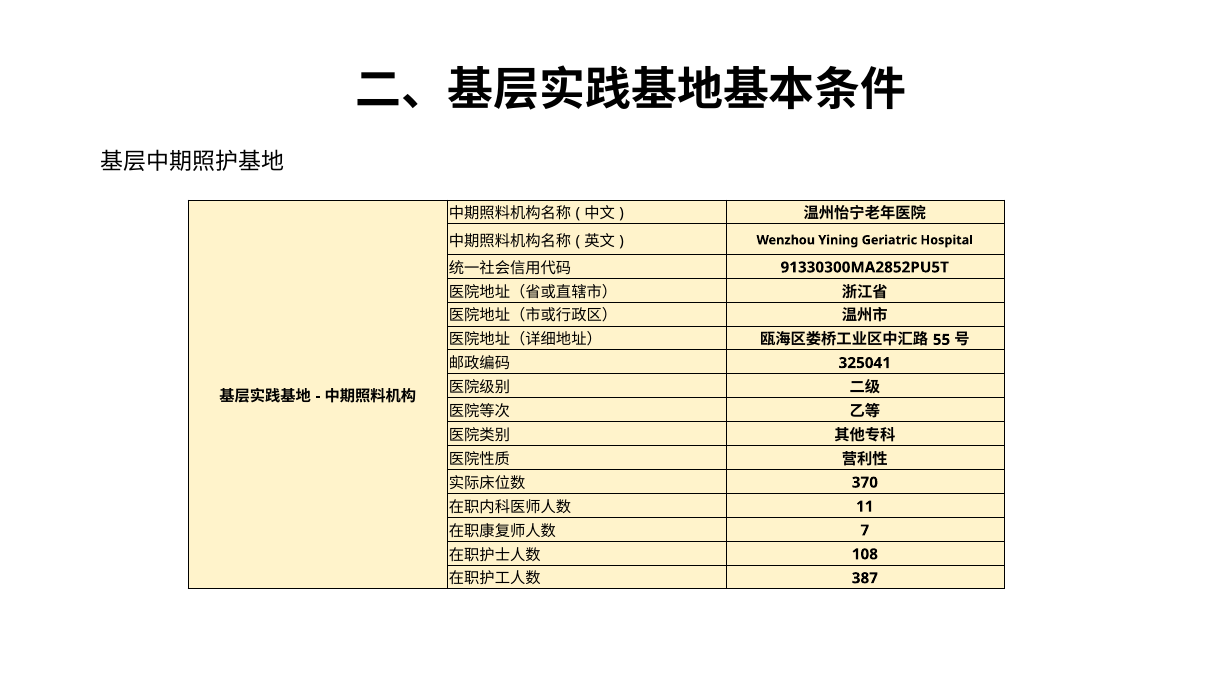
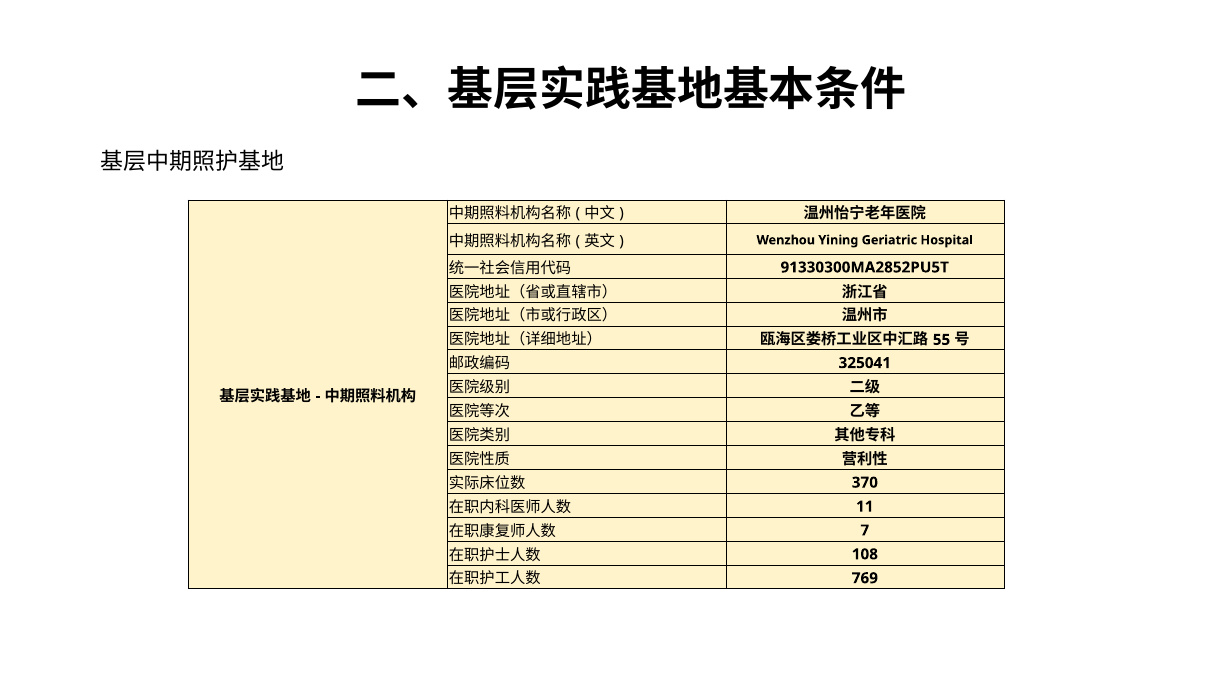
387: 387 -> 769
